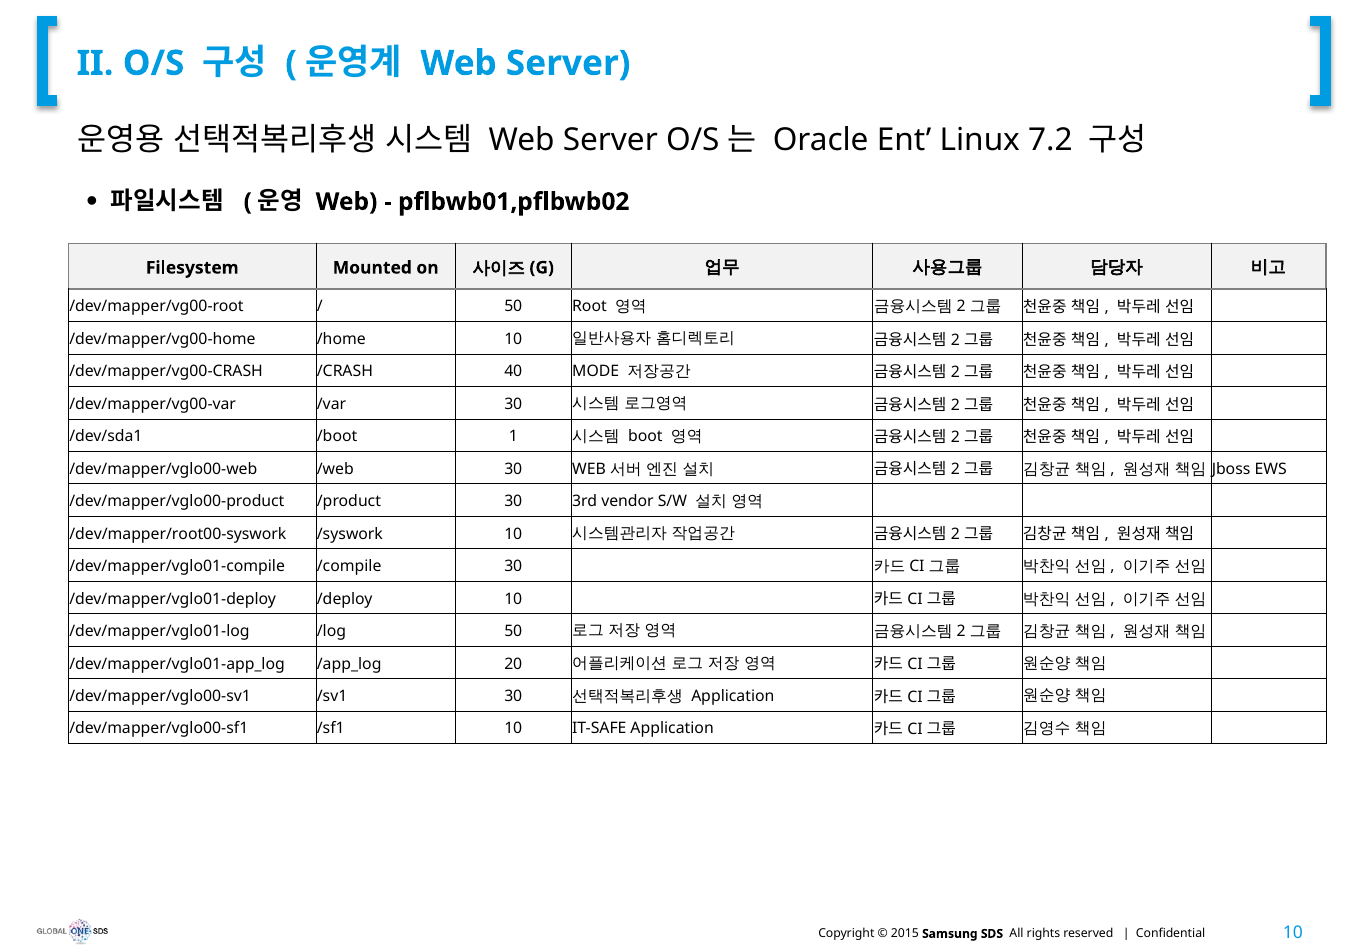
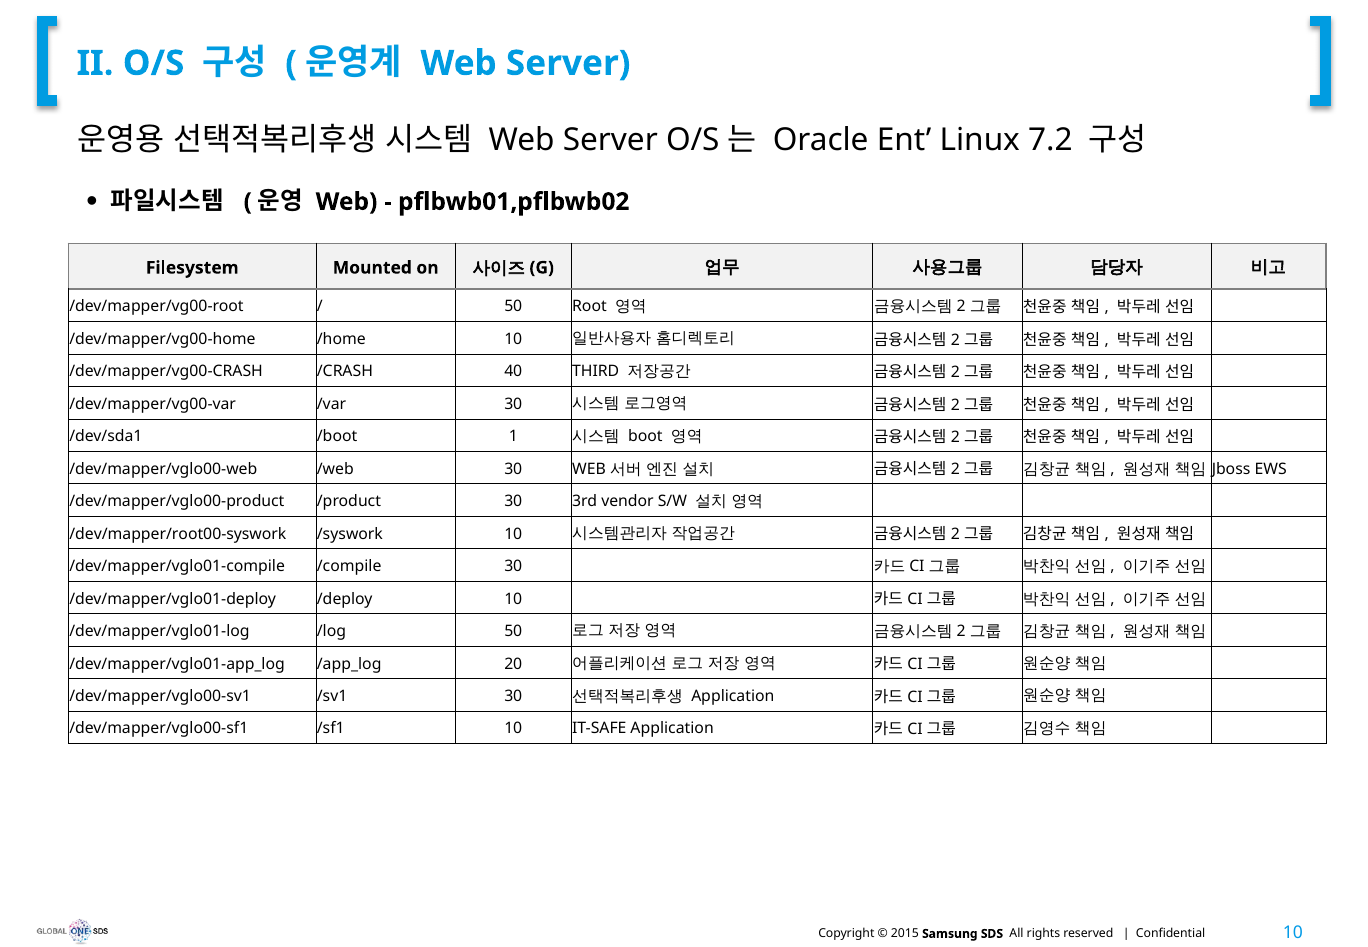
MODE: MODE -> THIRD
